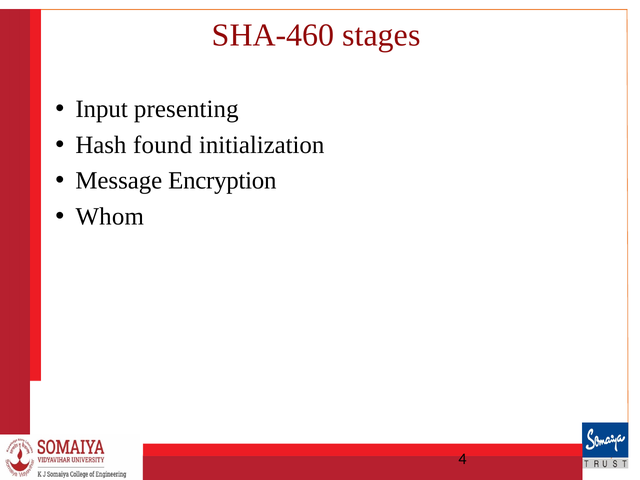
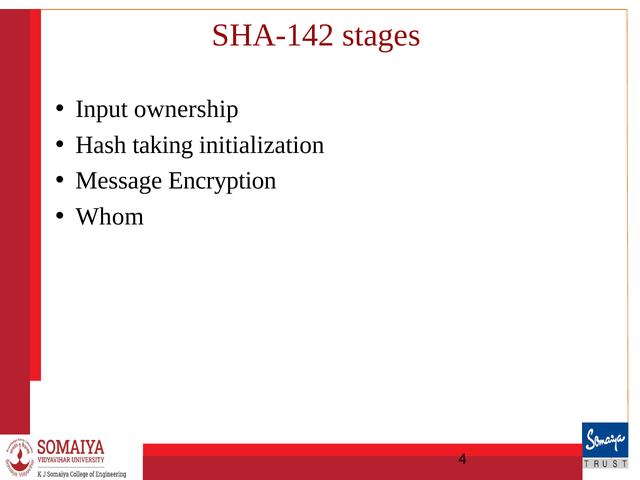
SHA-460: SHA-460 -> SHA-142
presenting: presenting -> ownership
found: found -> taking
